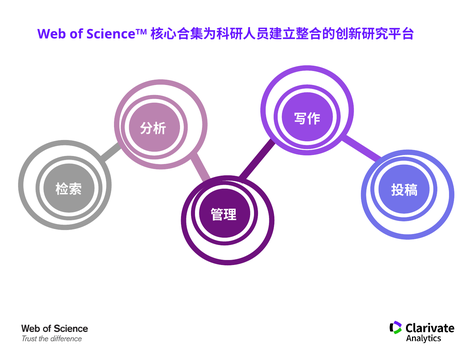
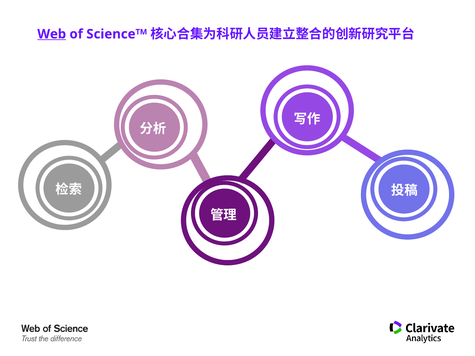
Web underline: none -> present
